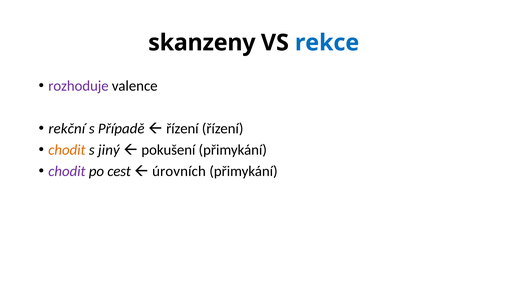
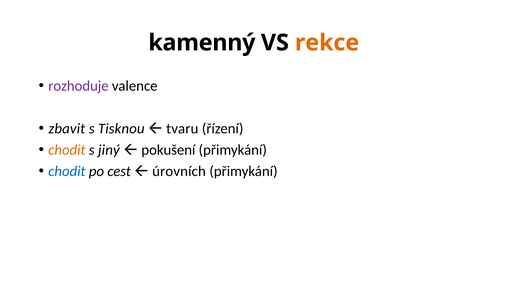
skanzeny: skanzeny -> kamenný
rekce colour: blue -> orange
rekční: rekční -> zbavit
Případě: Případě -> Tisknou
řízení at (182, 128): řízení -> tvaru
chodit at (67, 171) colour: purple -> blue
